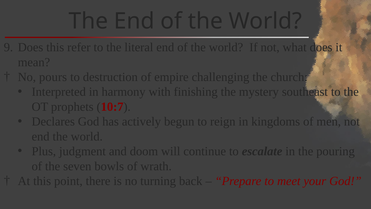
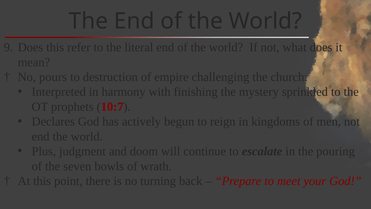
southeast: southeast -> sprinkled
